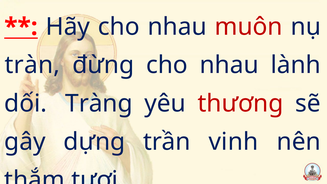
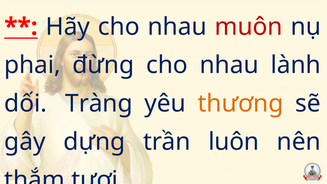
tràn: tràn -> phai
thương colour: red -> orange
vinh: vinh -> luôn
